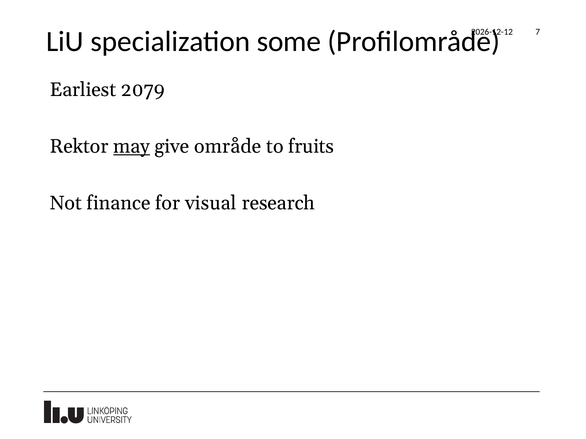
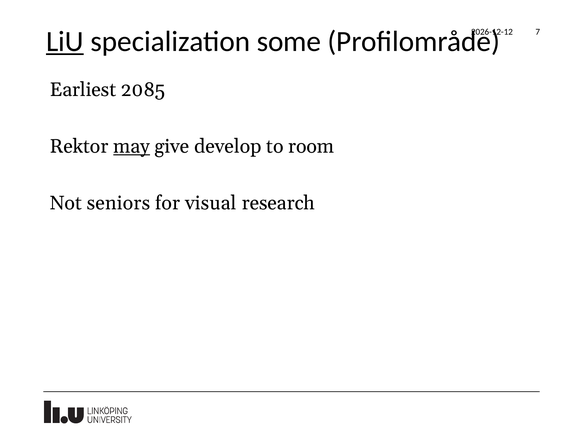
LiU underline: none -> present
2079: 2079 -> 2085
område: område -> develop
fruits: fruits -> room
finance: finance -> seniors
